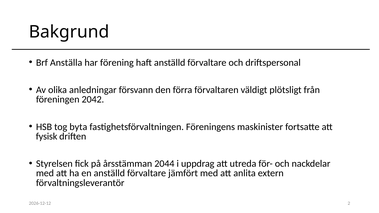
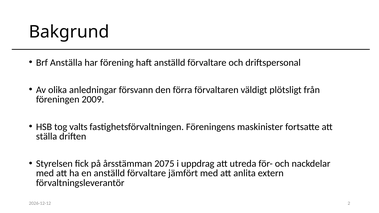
2042: 2042 -> 2009
byta: byta -> valts
fysisk: fysisk -> ställa
2044: 2044 -> 2075
